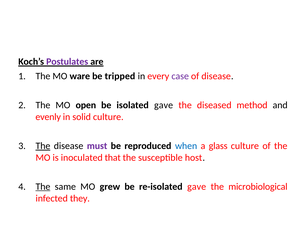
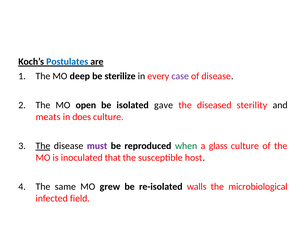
Postulates colour: purple -> blue
ware: ware -> deep
tripped: tripped -> sterilize
method: method -> sterility
evenly: evenly -> meats
solid: solid -> does
when colour: blue -> green
The at (43, 186) underline: present -> none
re-isolated gave: gave -> walls
they: they -> field
